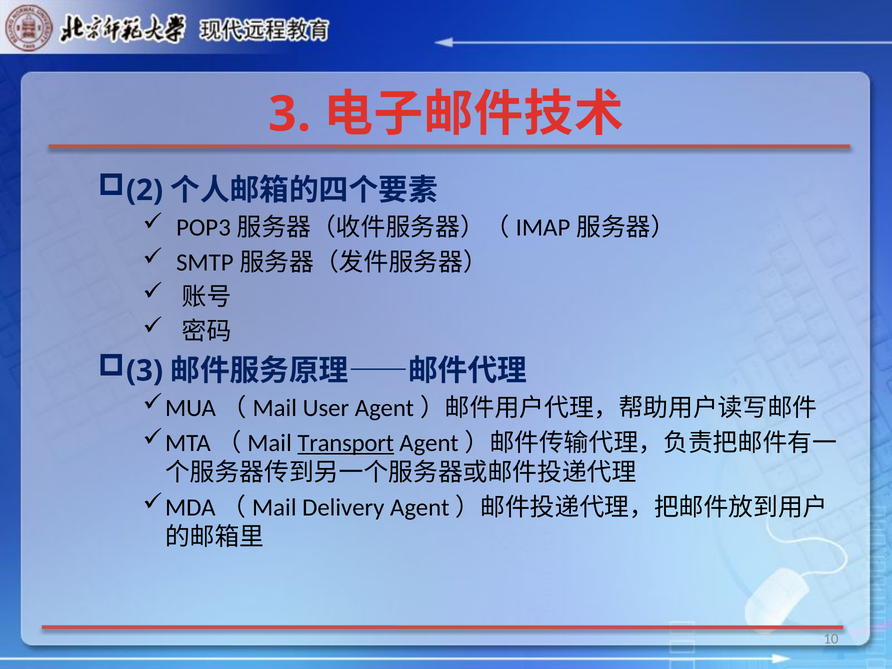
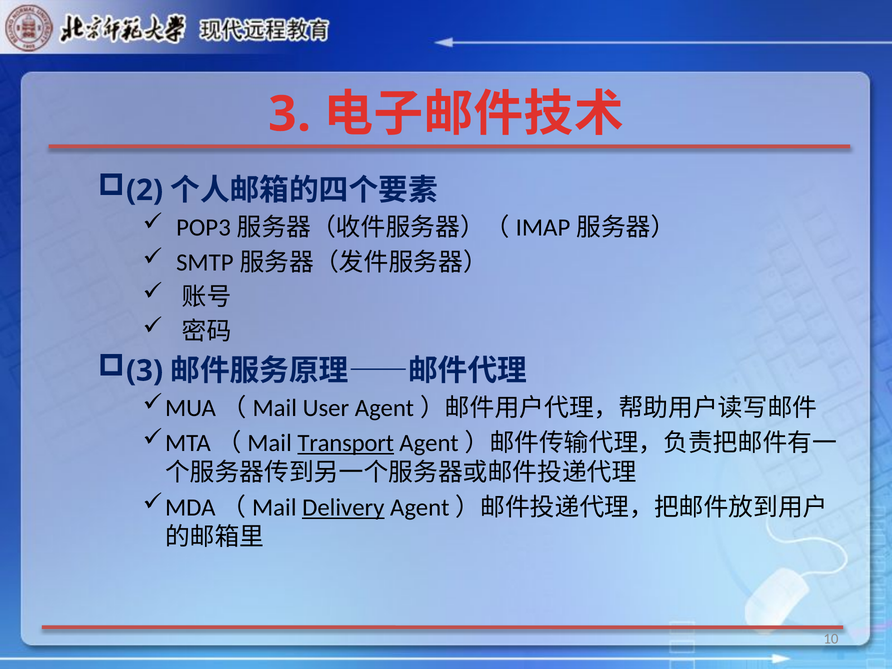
Delivery underline: none -> present
